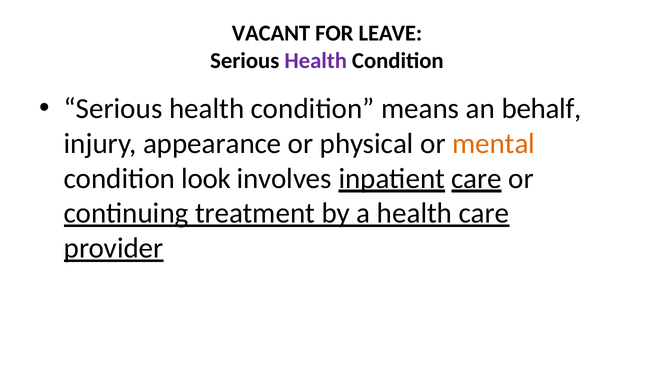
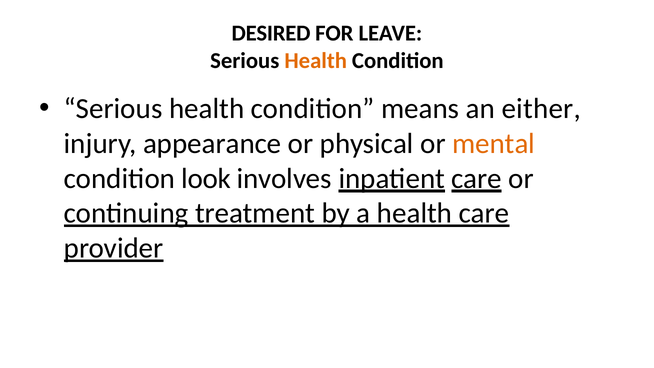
VACANT: VACANT -> DESIRED
Health at (316, 61) colour: purple -> orange
behalf: behalf -> either
